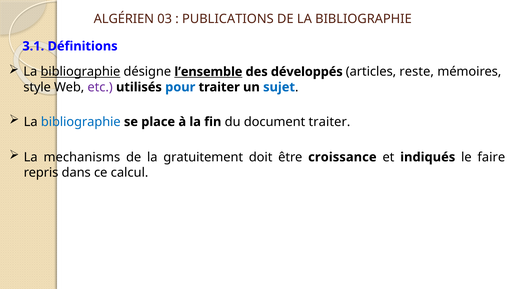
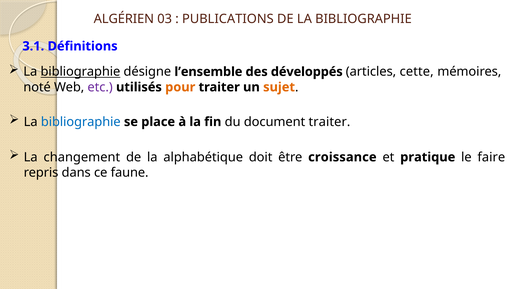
l’ensemble underline: present -> none
reste: reste -> cette
style: style -> noté
pour colour: blue -> orange
sujet colour: blue -> orange
mechanisms: mechanisms -> changement
gratuitement: gratuitement -> alphabétique
indiqués: indiqués -> pratique
calcul: calcul -> faune
